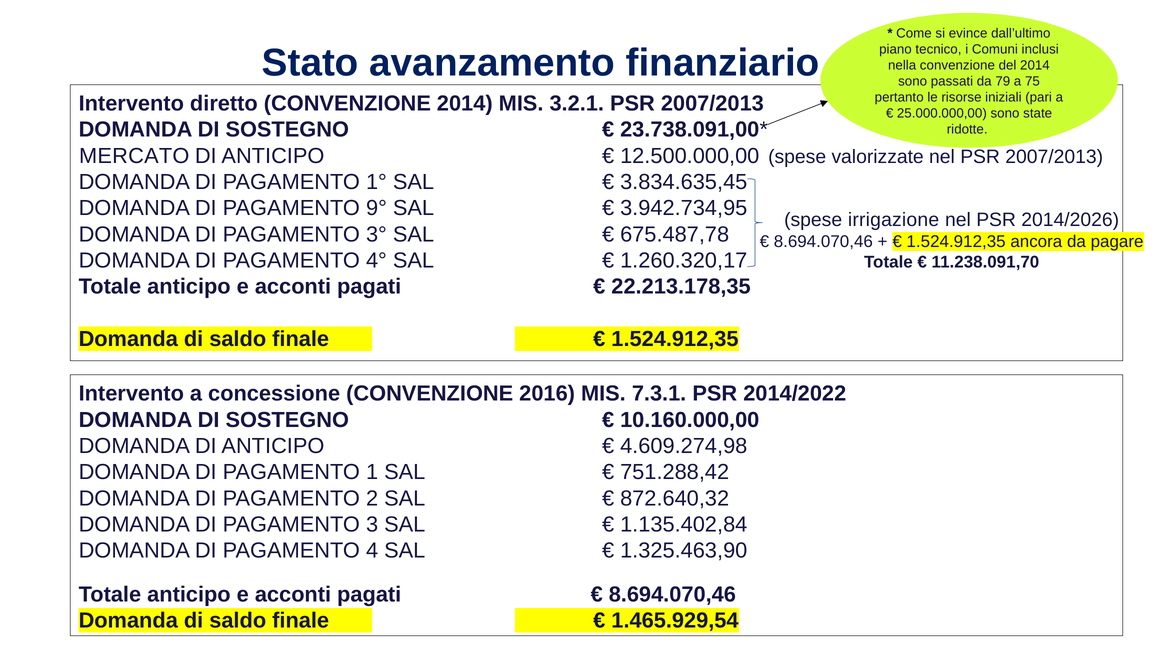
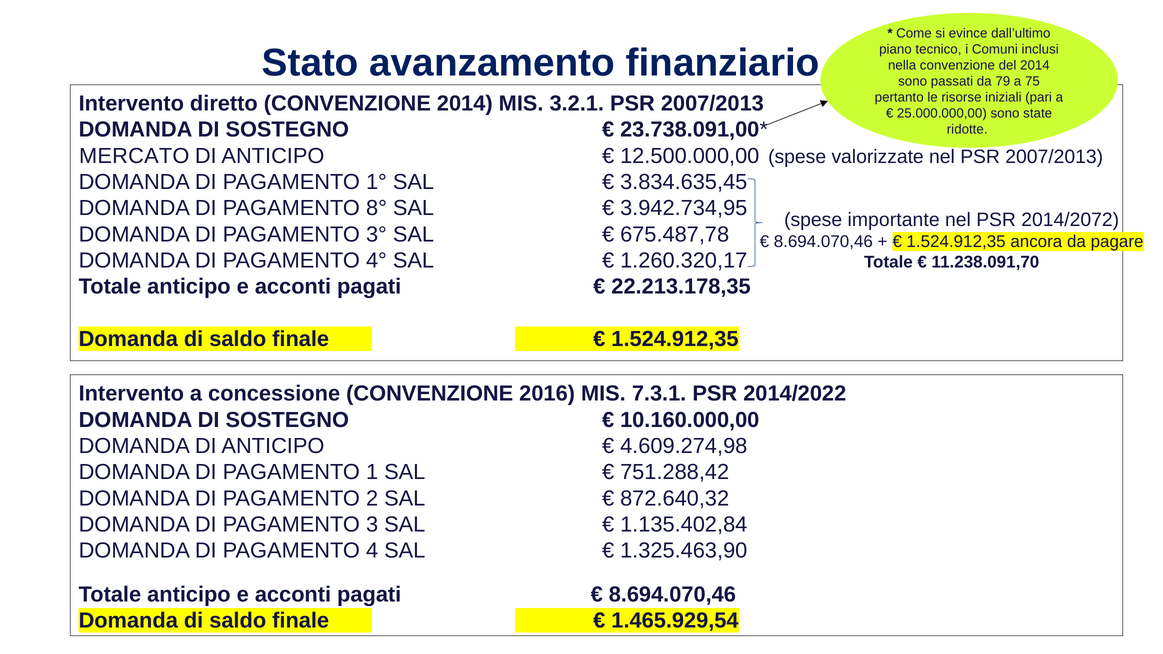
9°: 9° -> 8°
irrigazione: irrigazione -> importante
2014/2026: 2014/2026 -> 2014/2072
